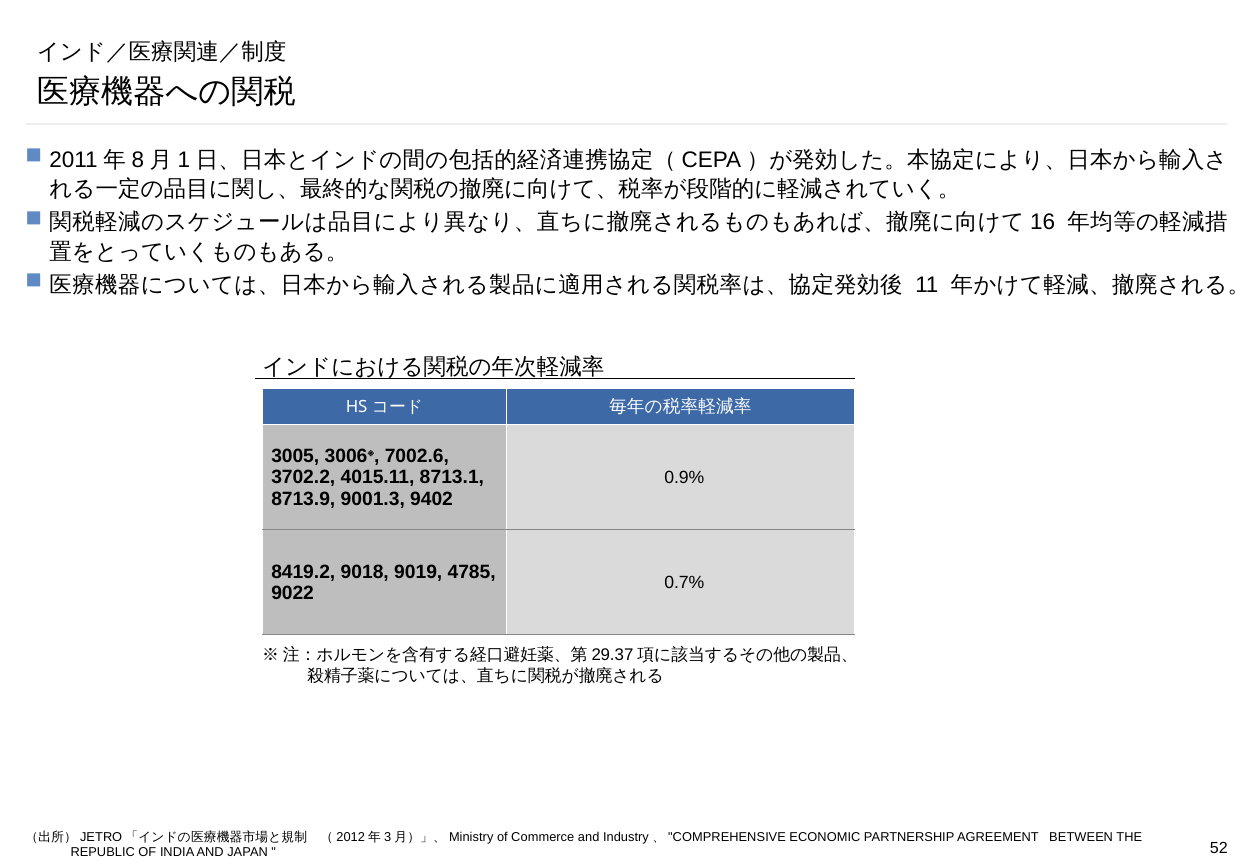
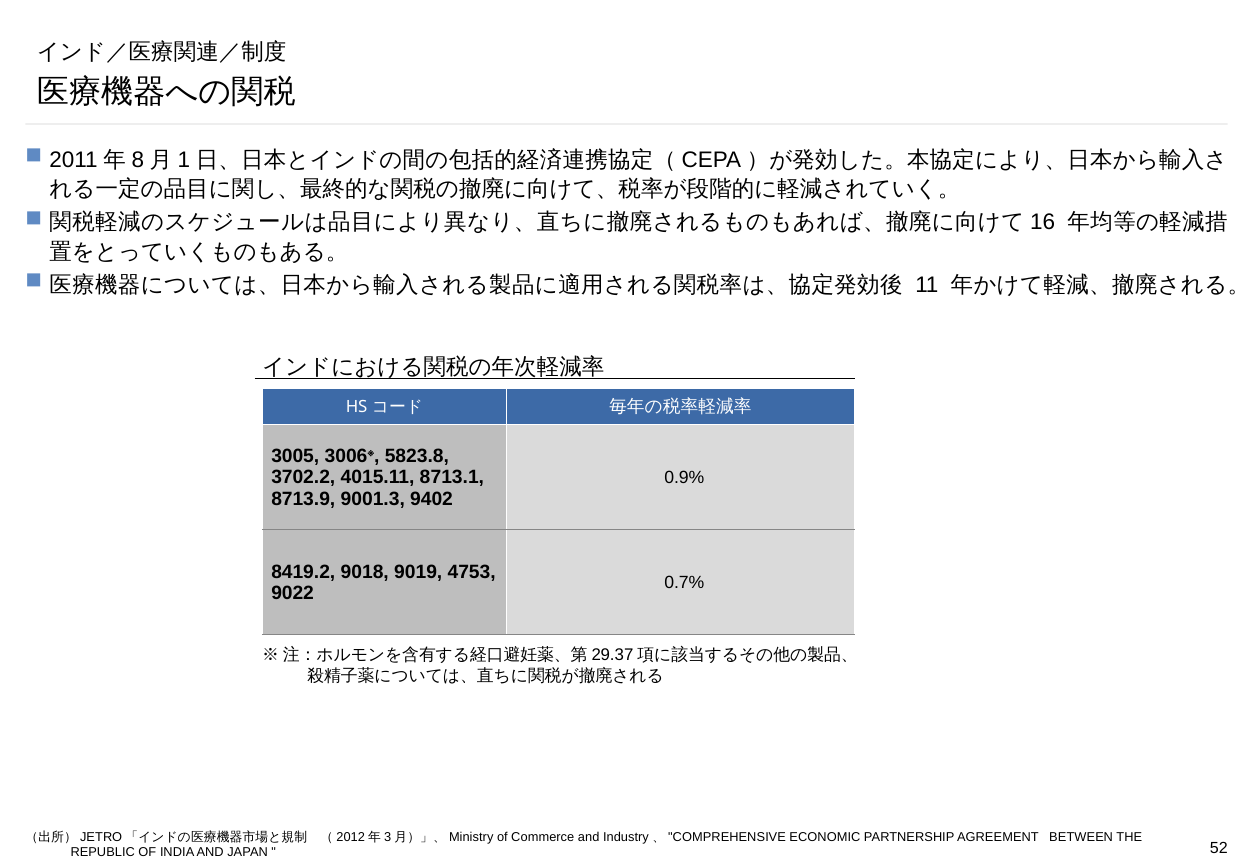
7002.6: 7002.6 -> 5823.8
4785: 4785 -> 4753
